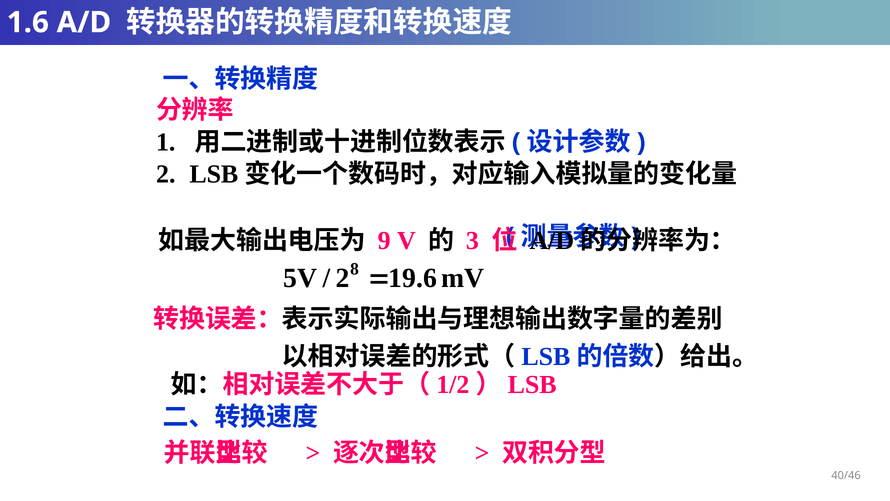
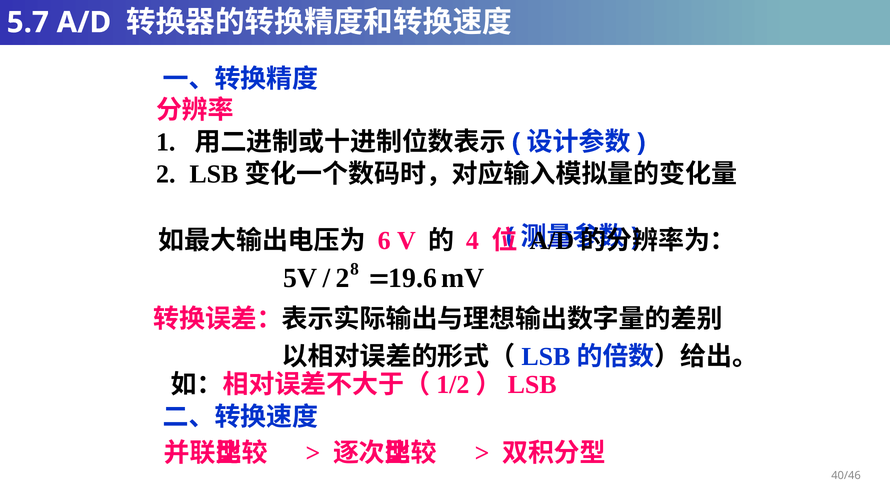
1.6: 1.6 -> 5.7
9 at (384, 240): 9 -> 6
3: 3 -> 4
